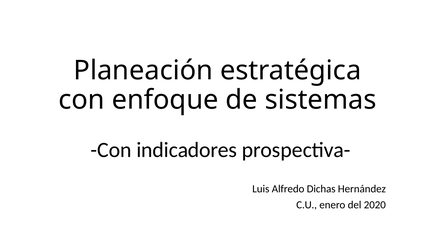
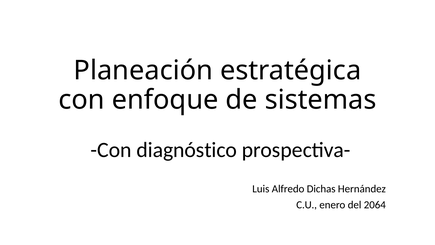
indicadores: indicadores -> diagnóstico
2020: 2020 -> 2064
